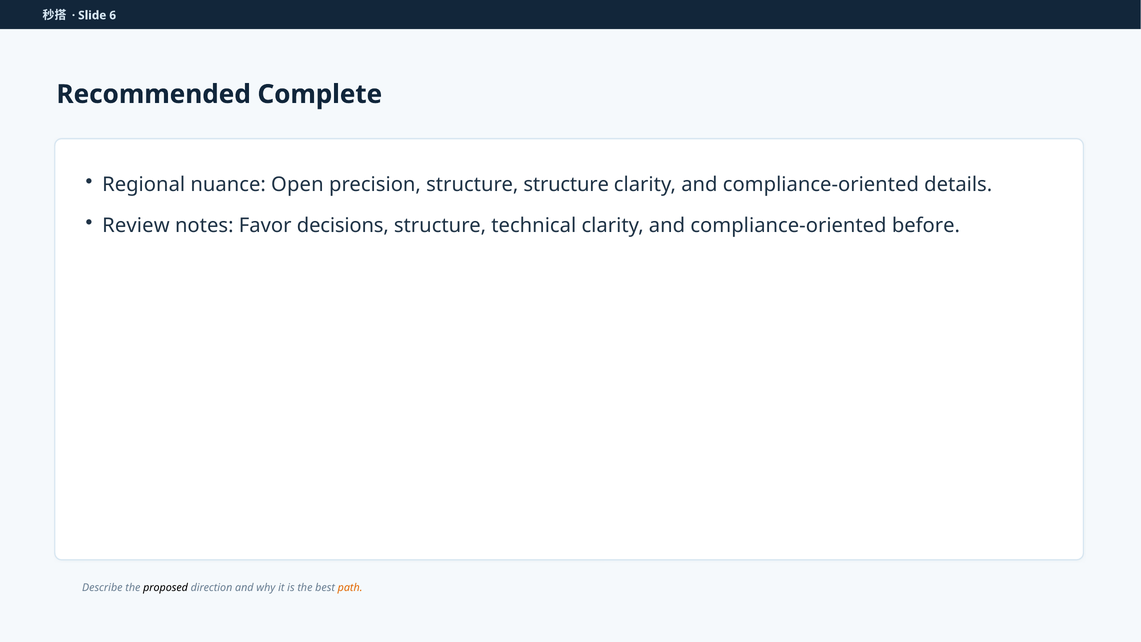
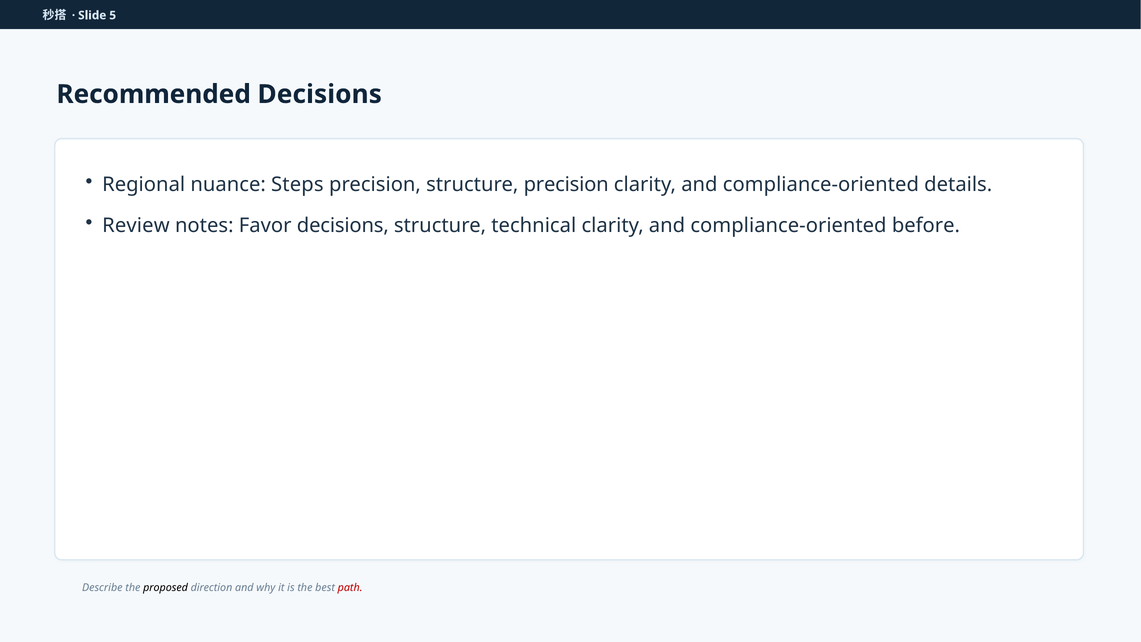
6: 6 -> 5
Recommended Complete: Complete -> Decisions
Open: Open -> Steps
structure structure: structure -> precision
path colour: orange -> red
